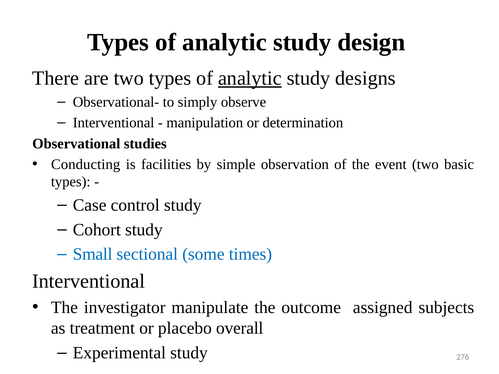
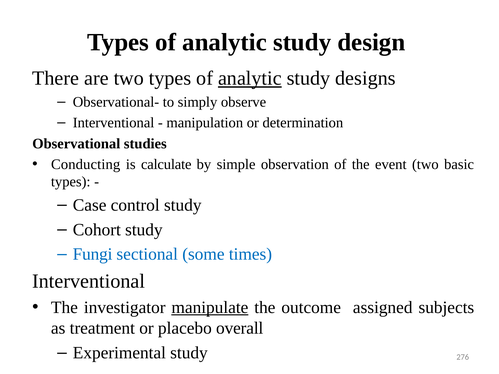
facilities: facilities -> calculate
Small: Small -> Fungi
manipulate underline: none -> present
